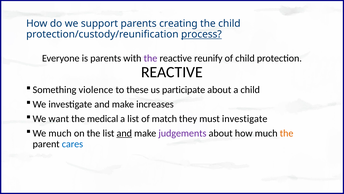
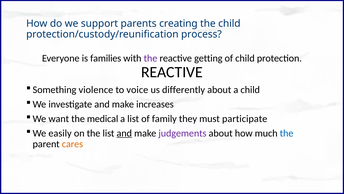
process underline: present -> none
is parents: parents -> families
reunify: reunify -> getting
these: these -> voice
participate: participate -> differently
match: match -> family
must investigate: investigate -> participate
We much: much -> easily
the at (287, 133) colour: orange -> blue
cares colour: blue -> orange
